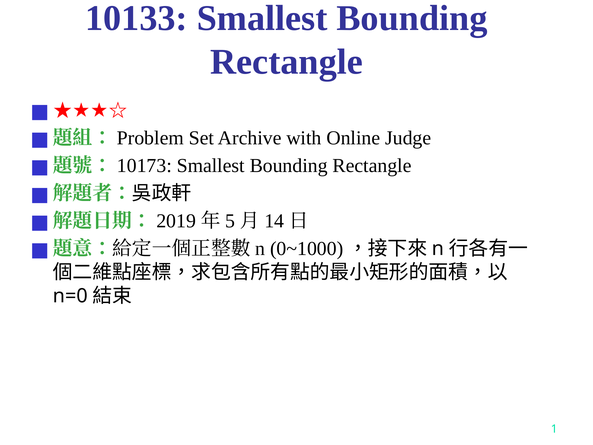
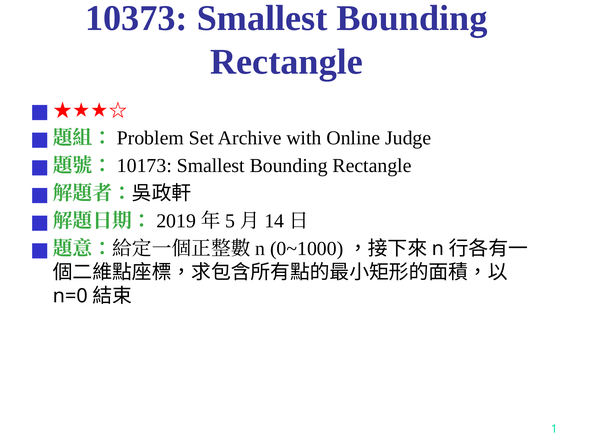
10133: 10133 -> 10373
